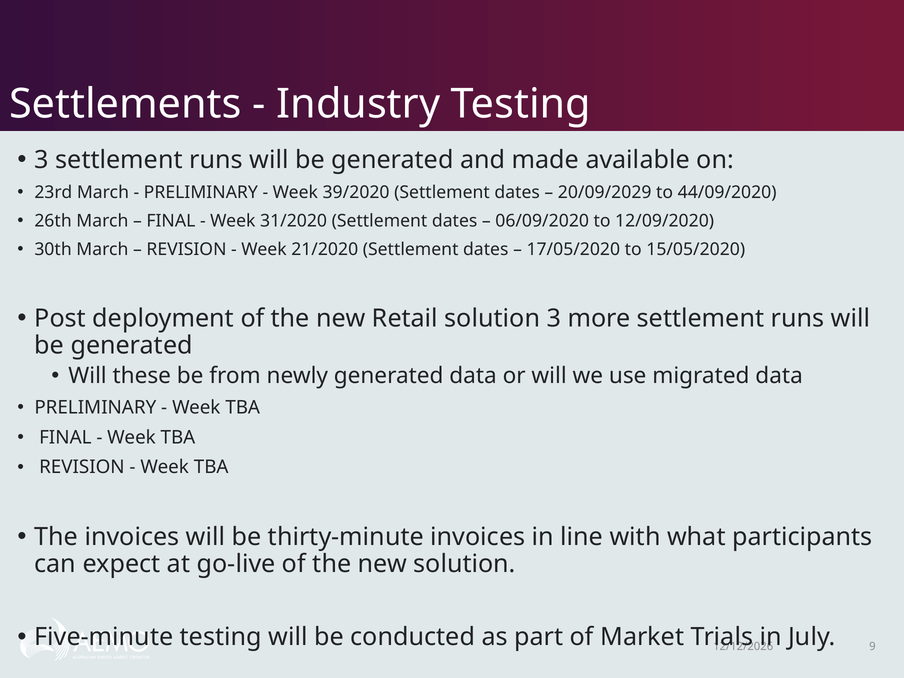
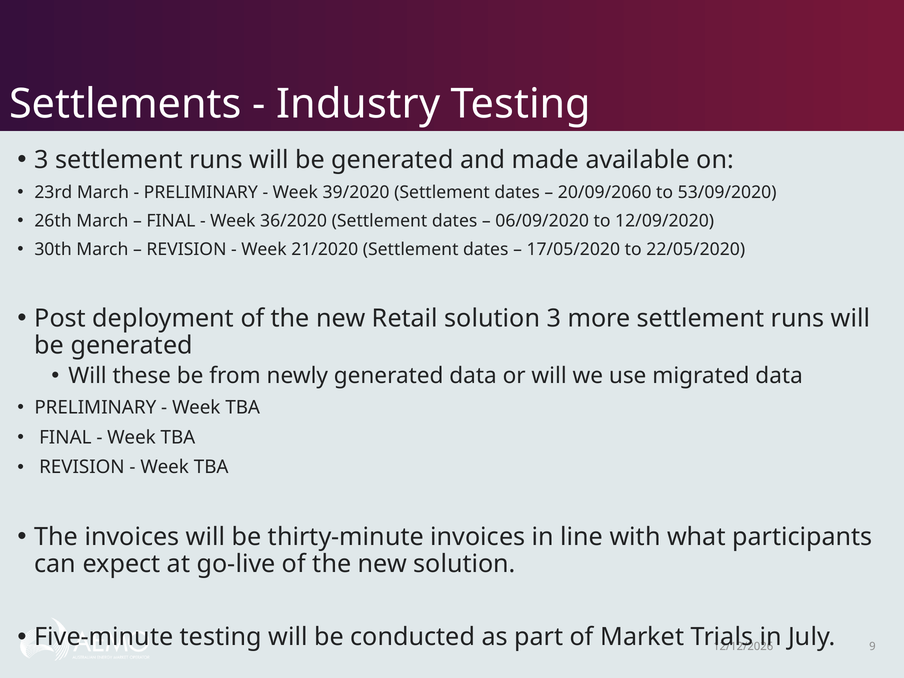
20/09/2029: 20/09/2029 -> 20/09/2060
44/09/2020: 44/09/2020 -> 53/09/2020
31/2020: 31/2020 -> 36/2020
15/05/2020: 15/05/2020 -> 22/05/2020
